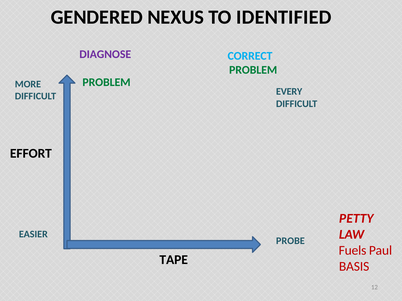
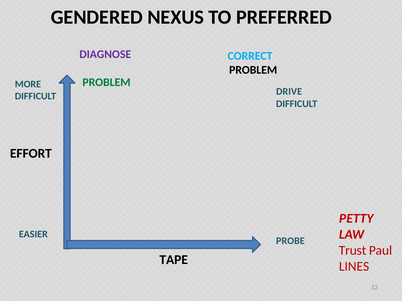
IDENTIFIED: IDENTIFIED -> PREFERRED
PROBLEM at (253, 70) colour: green -> black
EVERY: EVERY -> DRIVE
Fuels: Fuels -> Trust
BASIS: BASIS -> LINES
